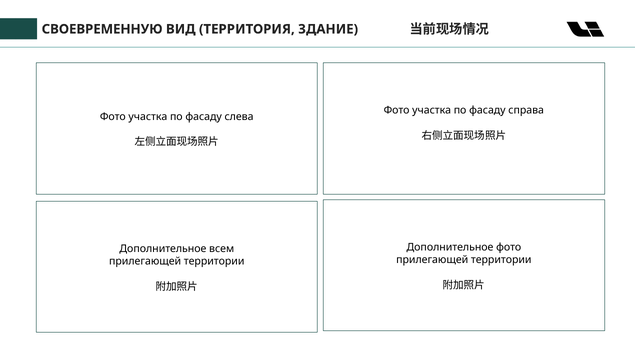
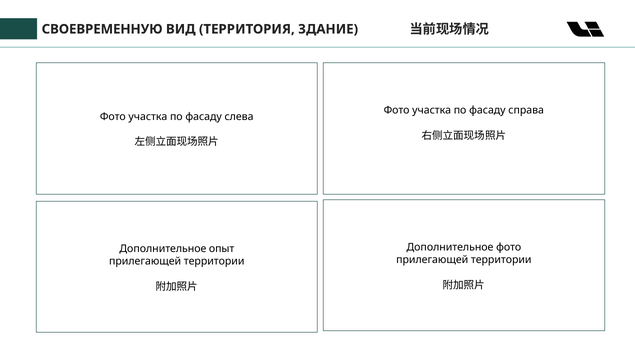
всем: всем -> опыт
